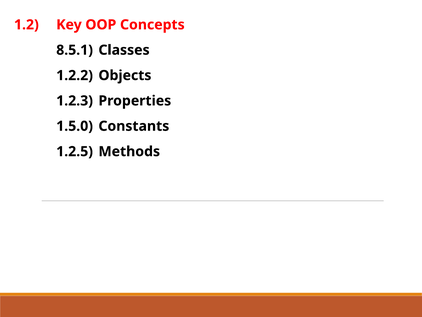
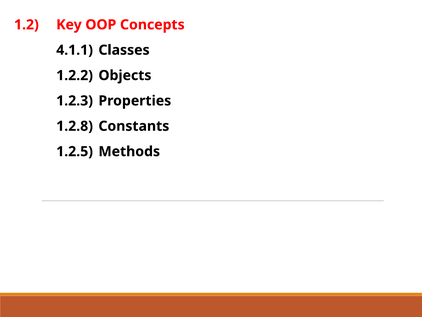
8.5.1: 8.5.1 -> 4.1.1
1.5.0: 1.5.0 -> 1.2.8
